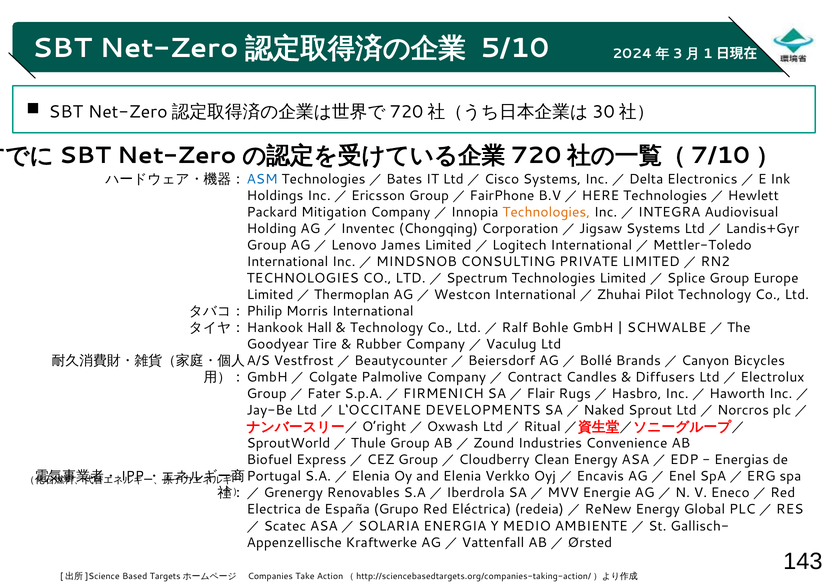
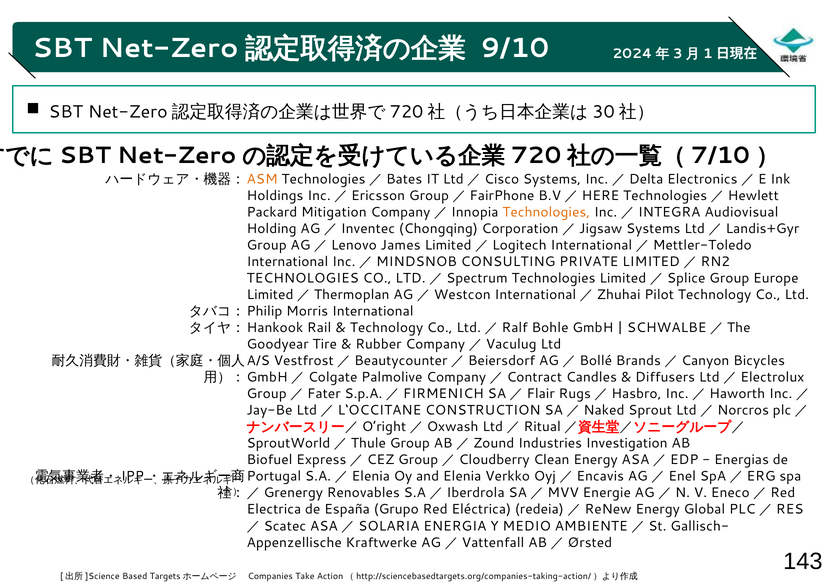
5/10: 5/10 -> 9/10
ASM colour: blue -> orange
Hall: Hall -> Rail
DEVELOPMENTS: DEVELOPMENTS -> CONSTRUCTION
Convenience: Convenience -> Investigation
